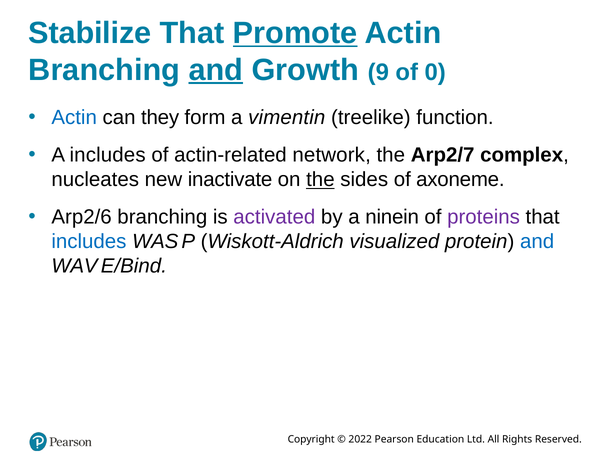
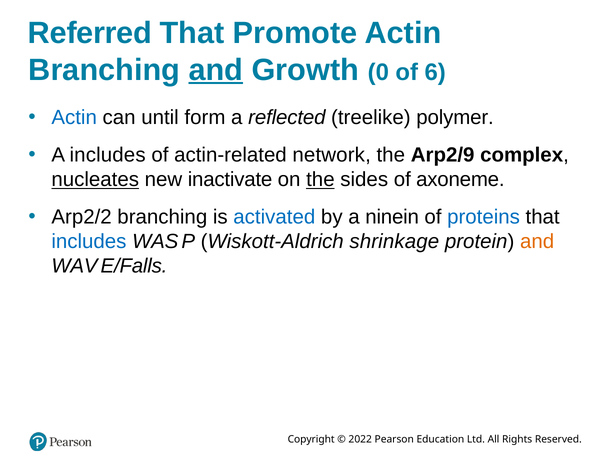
Stabilize: Stabilize -> Referred
Promote underline: present -> none
9: 9 -> 0
0: 0 -> 6
they: they -> until
vimentin: vimentin -> reflected
function: function -> polymer
Arp2/7: Arp2/7 -> Arp2/9
nucleates underline: none -> present
Arp2/6: Arp2/6 -> Arp2/2
activated colour: purple -> blue
proteins colour: purple -> blue
visualized: visualized -> shrinkage
and at (537, 241) colour: blue -> orange
E/Bind: E/Bind -> E/Falls
